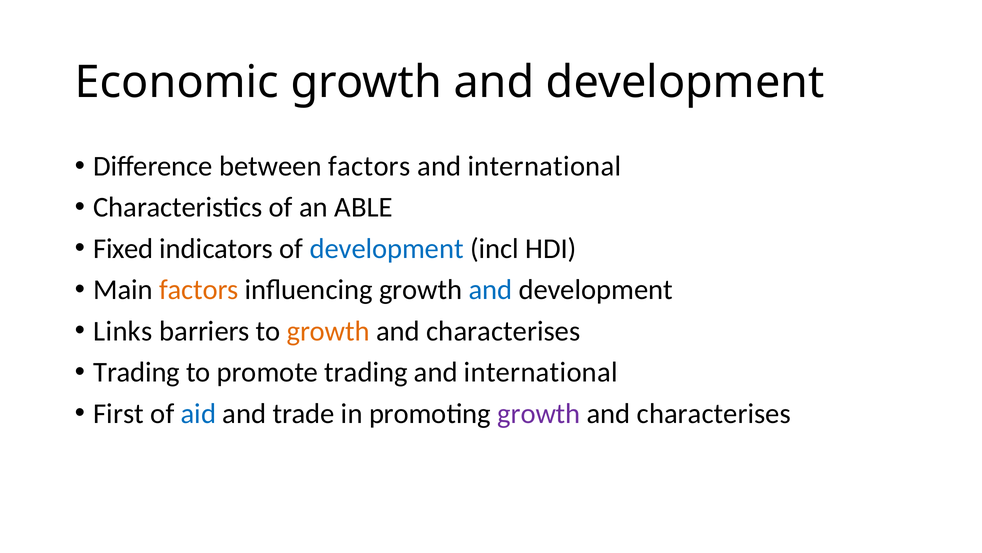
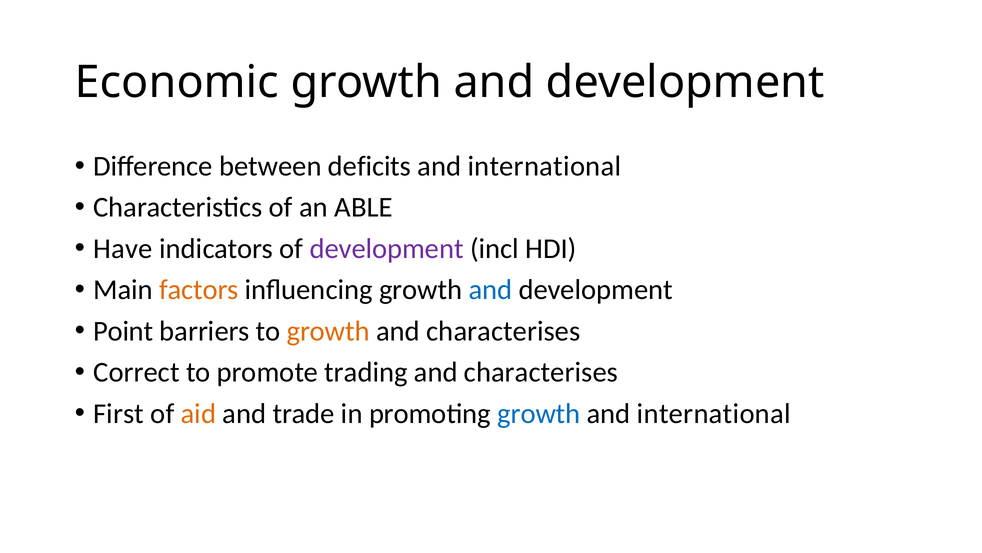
between factors: factors -> deficits
Fixed: Fixed -> Have
development at (387, 248) colour: blue -> purple
Links: Links -> Point
Trading at (137, 372): Trading -> Correct
international at (541, 372): international -> characterises
aid colour: blue -> orange
growth at (539, 413) colour: purple -> blue
characterises at (714, 413): characterises -> international
